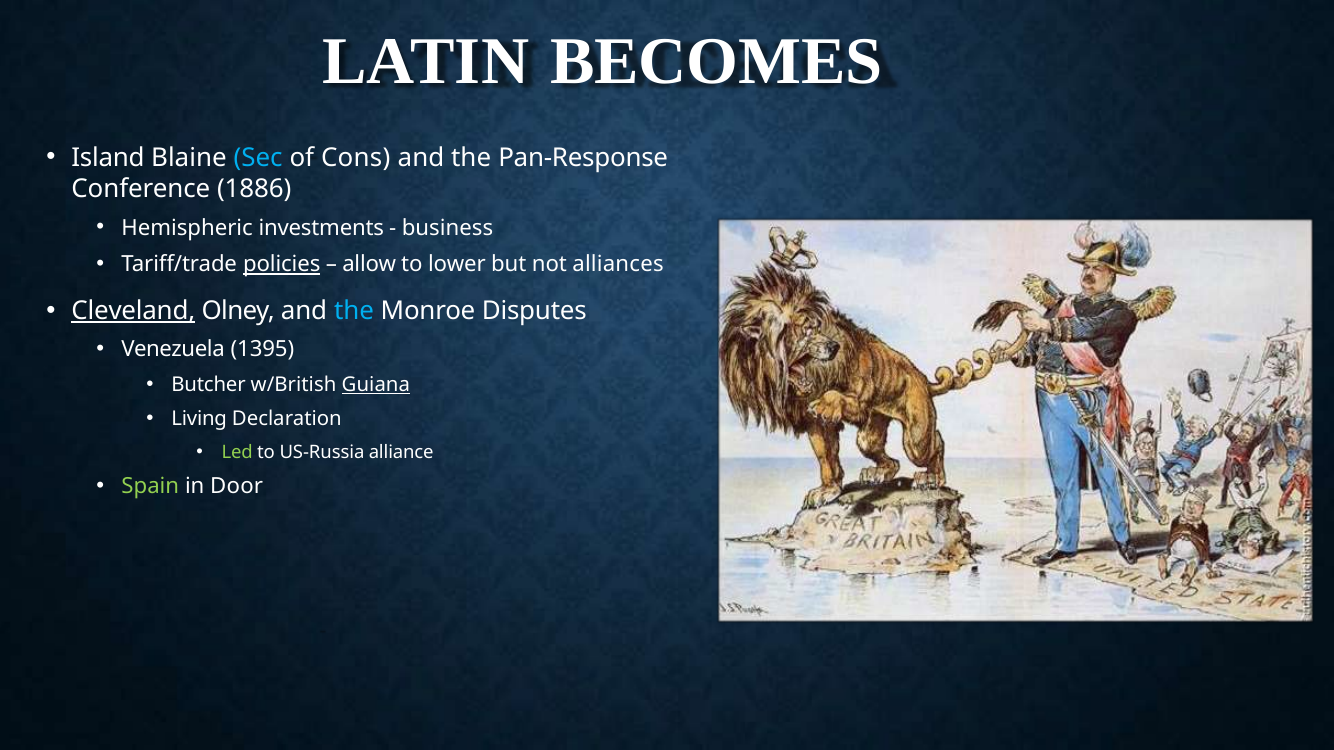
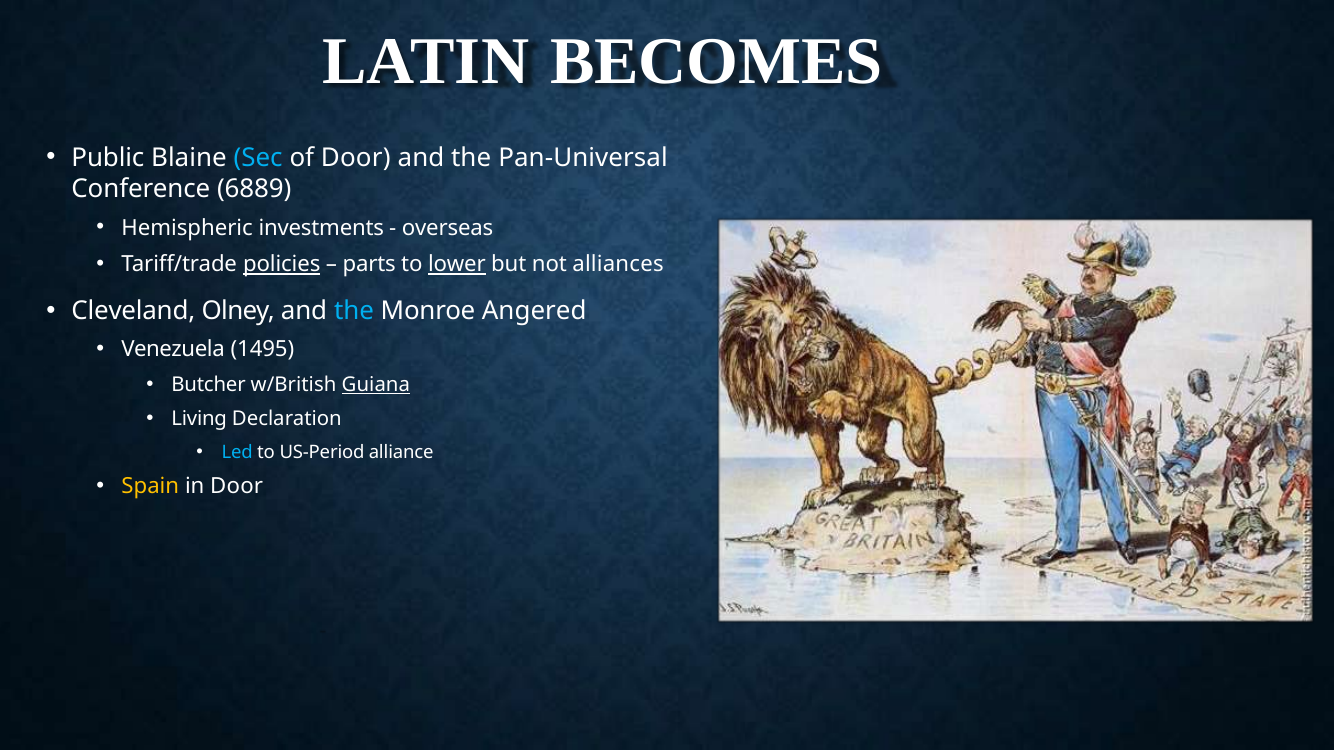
Island: Island -> Public
of Cons: Cons -> Door
Pan-Response: Pan-Response -> Pan-Universal
1886: 1886 -> 6889
business: business -> overseas
allow: allow -> parts
lower underline: none -> present
Cleveland underline: present -> none
Disputes: Disputes -> Angered
1395: 1395 -> 1495
Led colour: light green -> light blue
US-Russia: US-Russia -> US-Period
Spain colour: light green -> yellow
